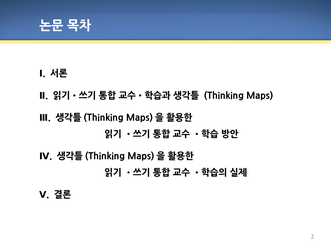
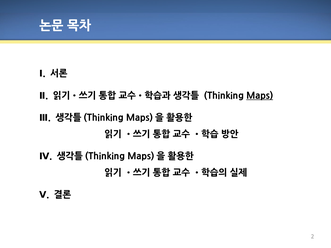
Maps underline: none -> present
